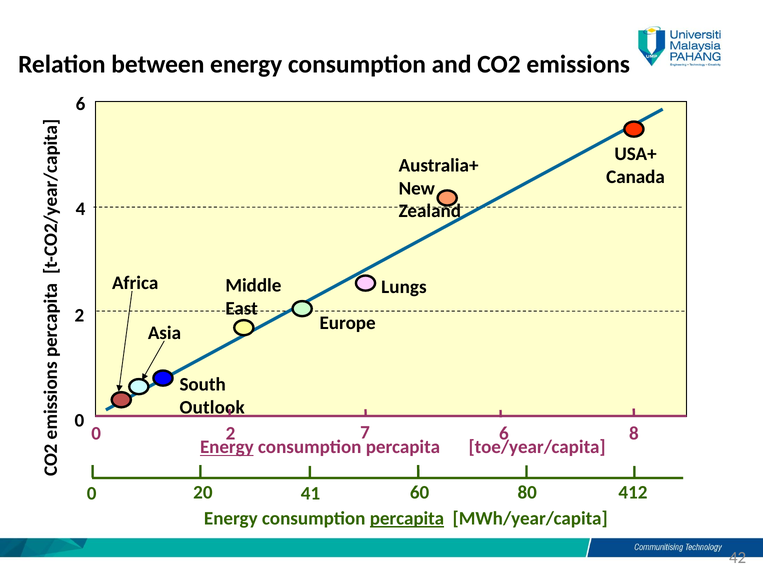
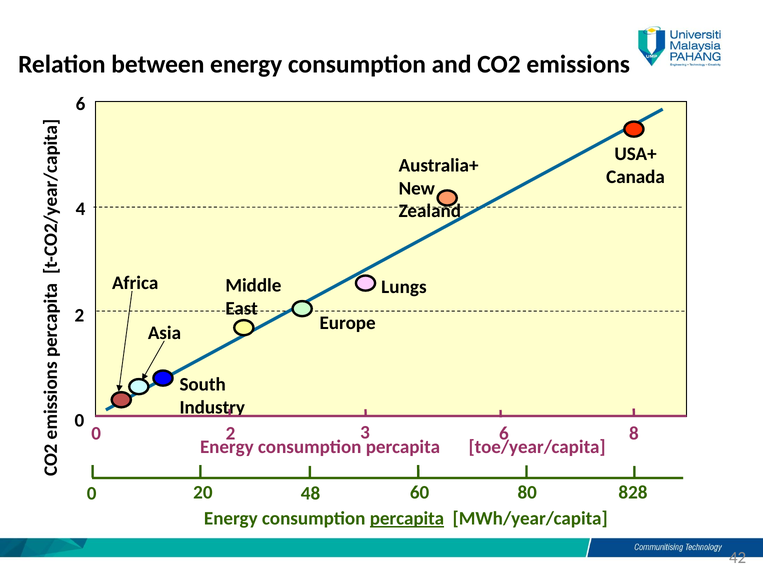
Outlook: Outlook -> Industry
7: 7 -> 3
Energy at (227, 447) underline: present -> none
41: 41 -> 48
412: 412 -> 828
